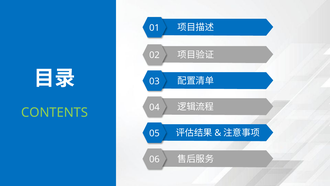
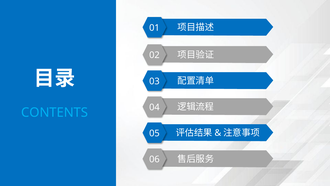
CONTENTS colour: light green -> light blue
